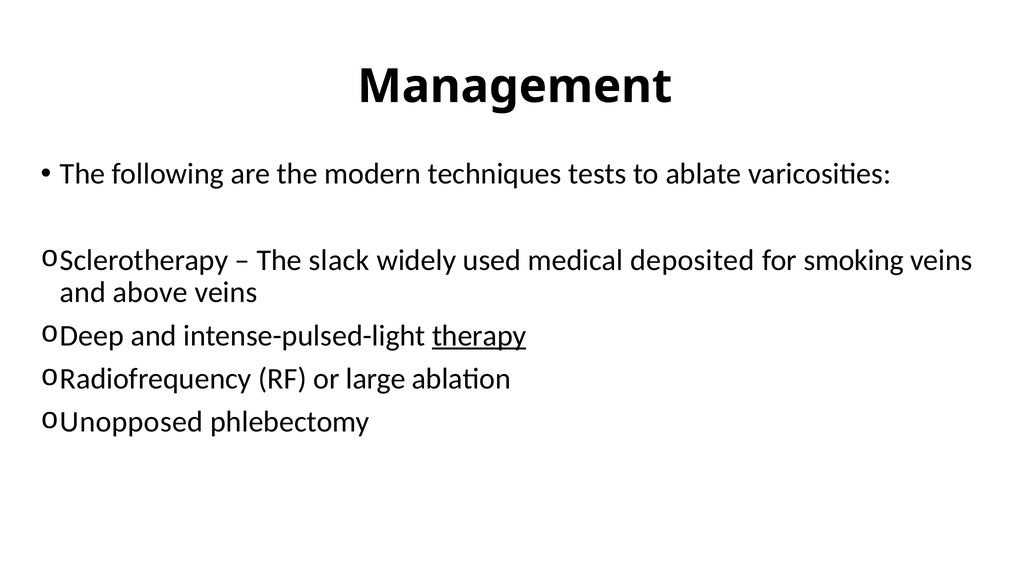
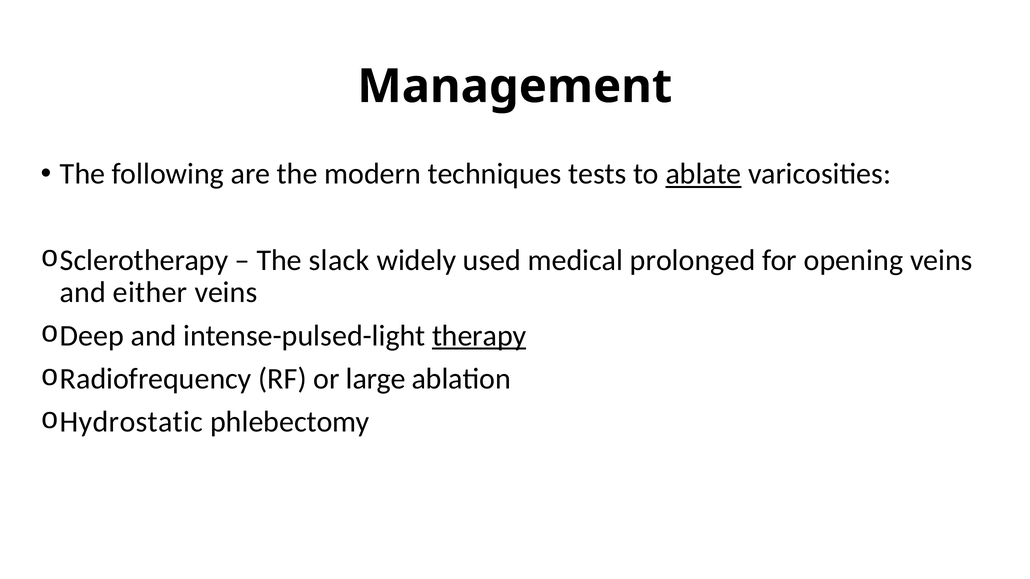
ablate underline: none -> present
deposited: deposited -> prolonged
smoking: smoking -> opening
above: above -> either
Unopposed: Unopposed -> Hydrostatic
